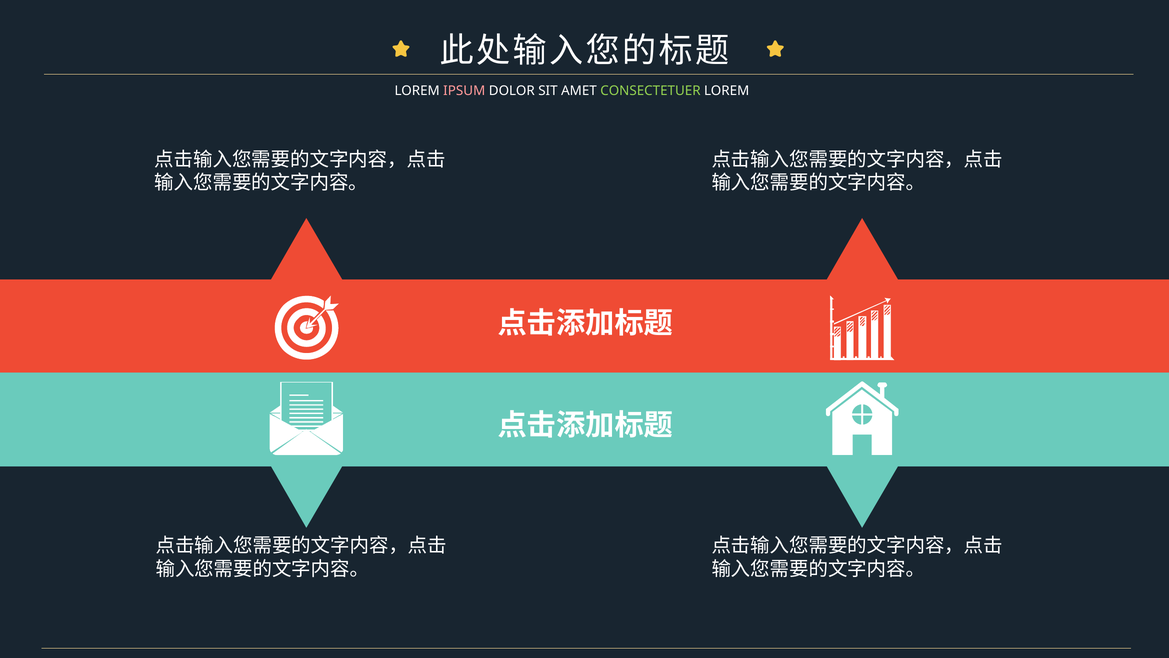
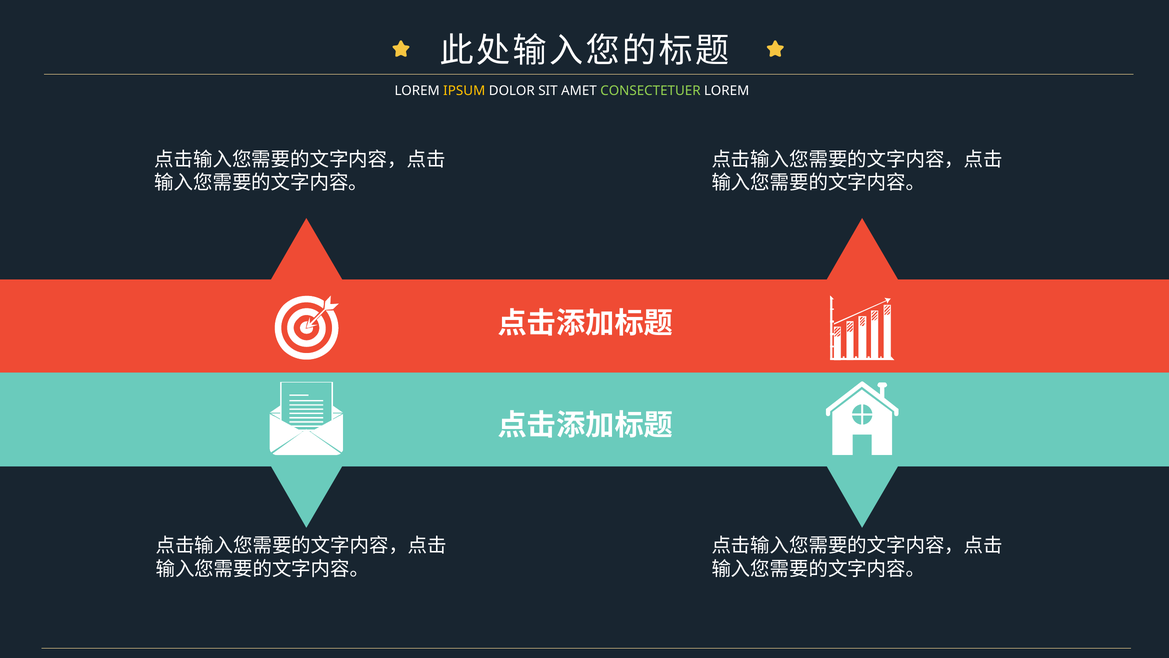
IPSUM colour: pink -> yellow
